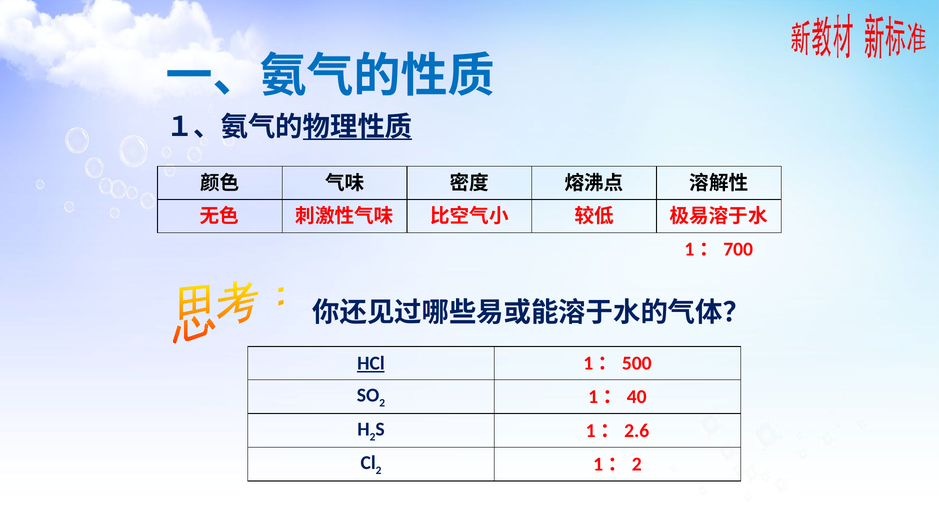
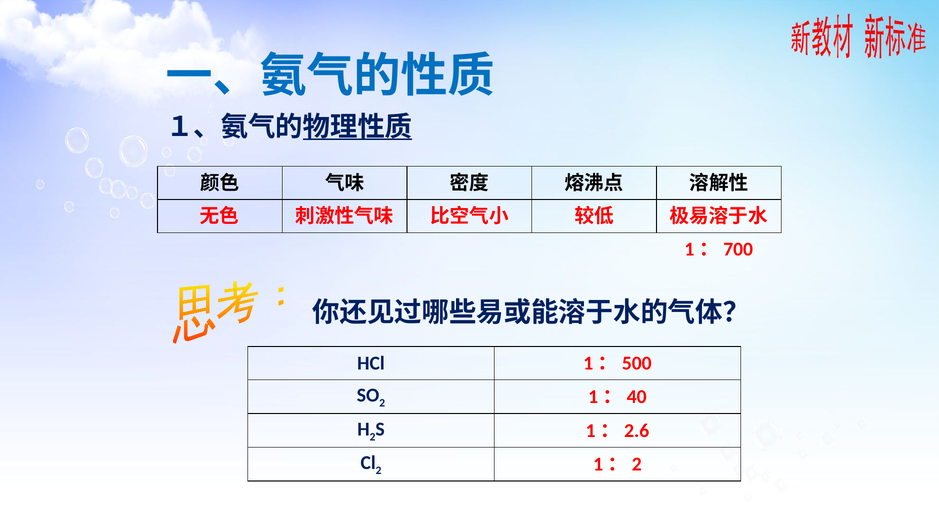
HCl underline: present -> none
